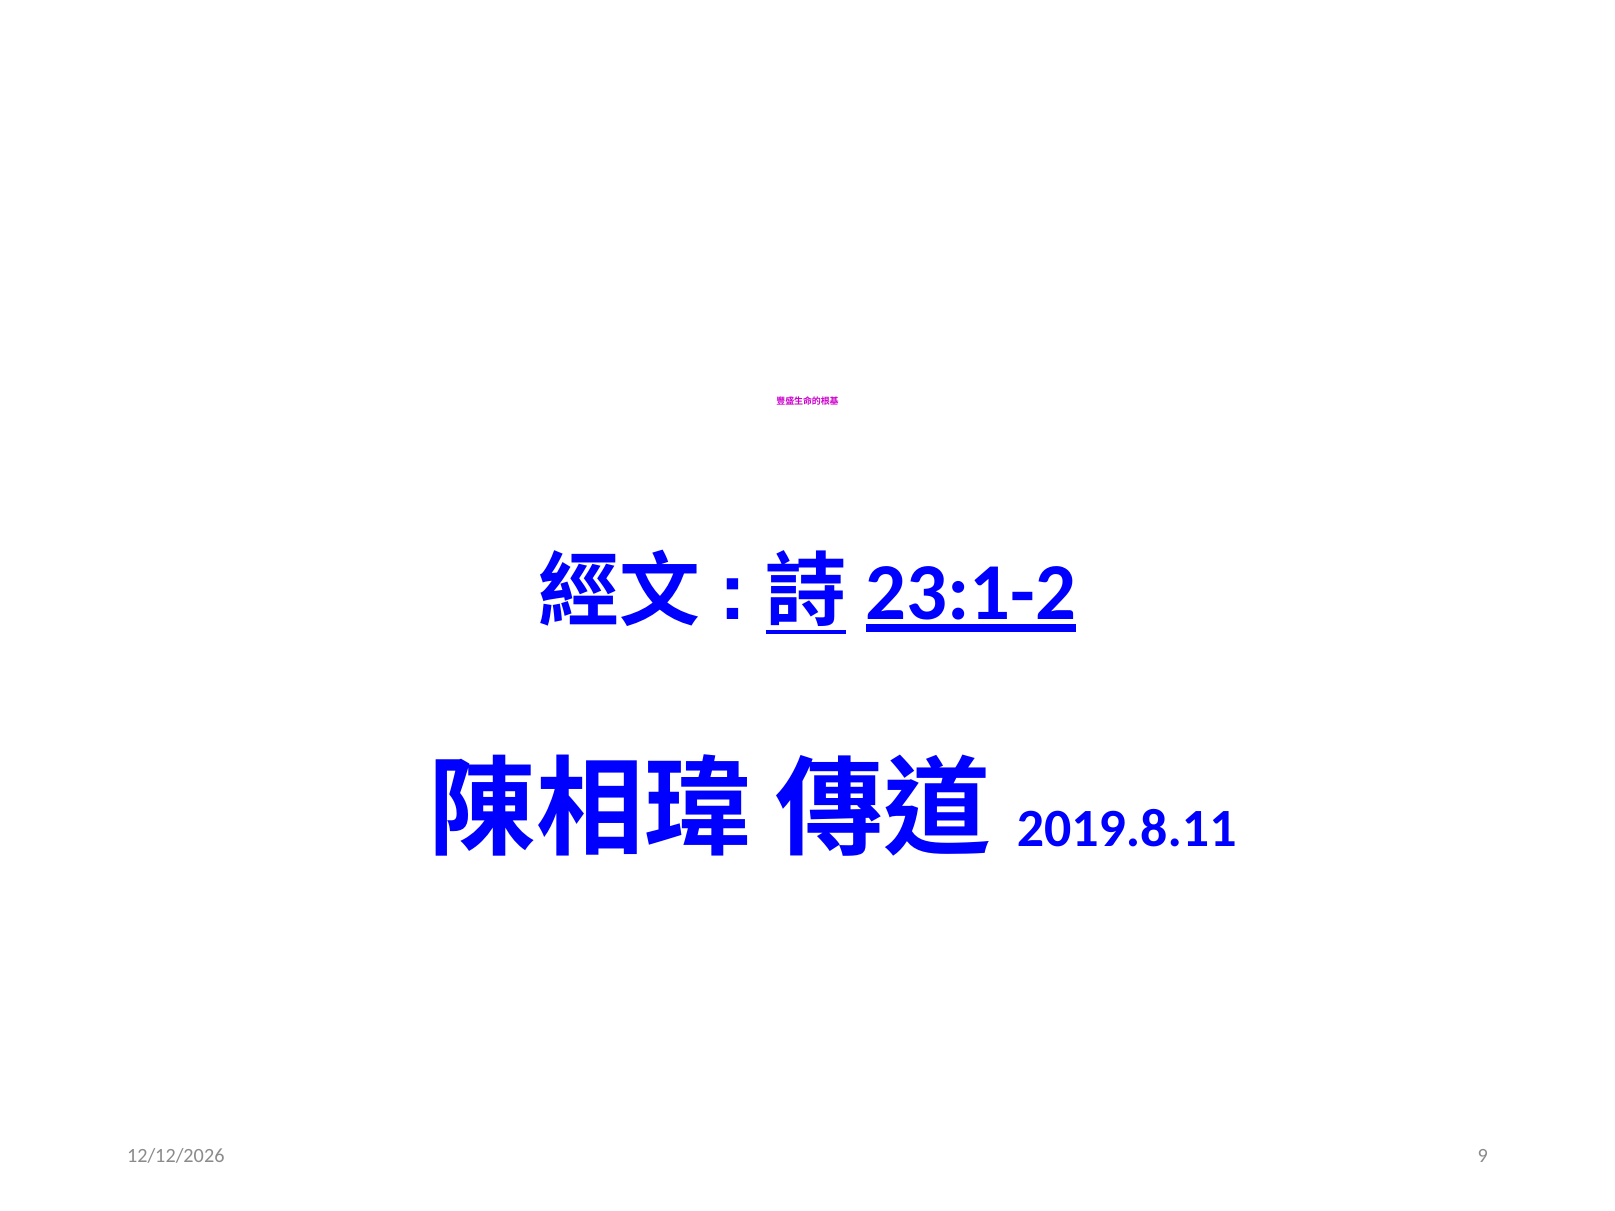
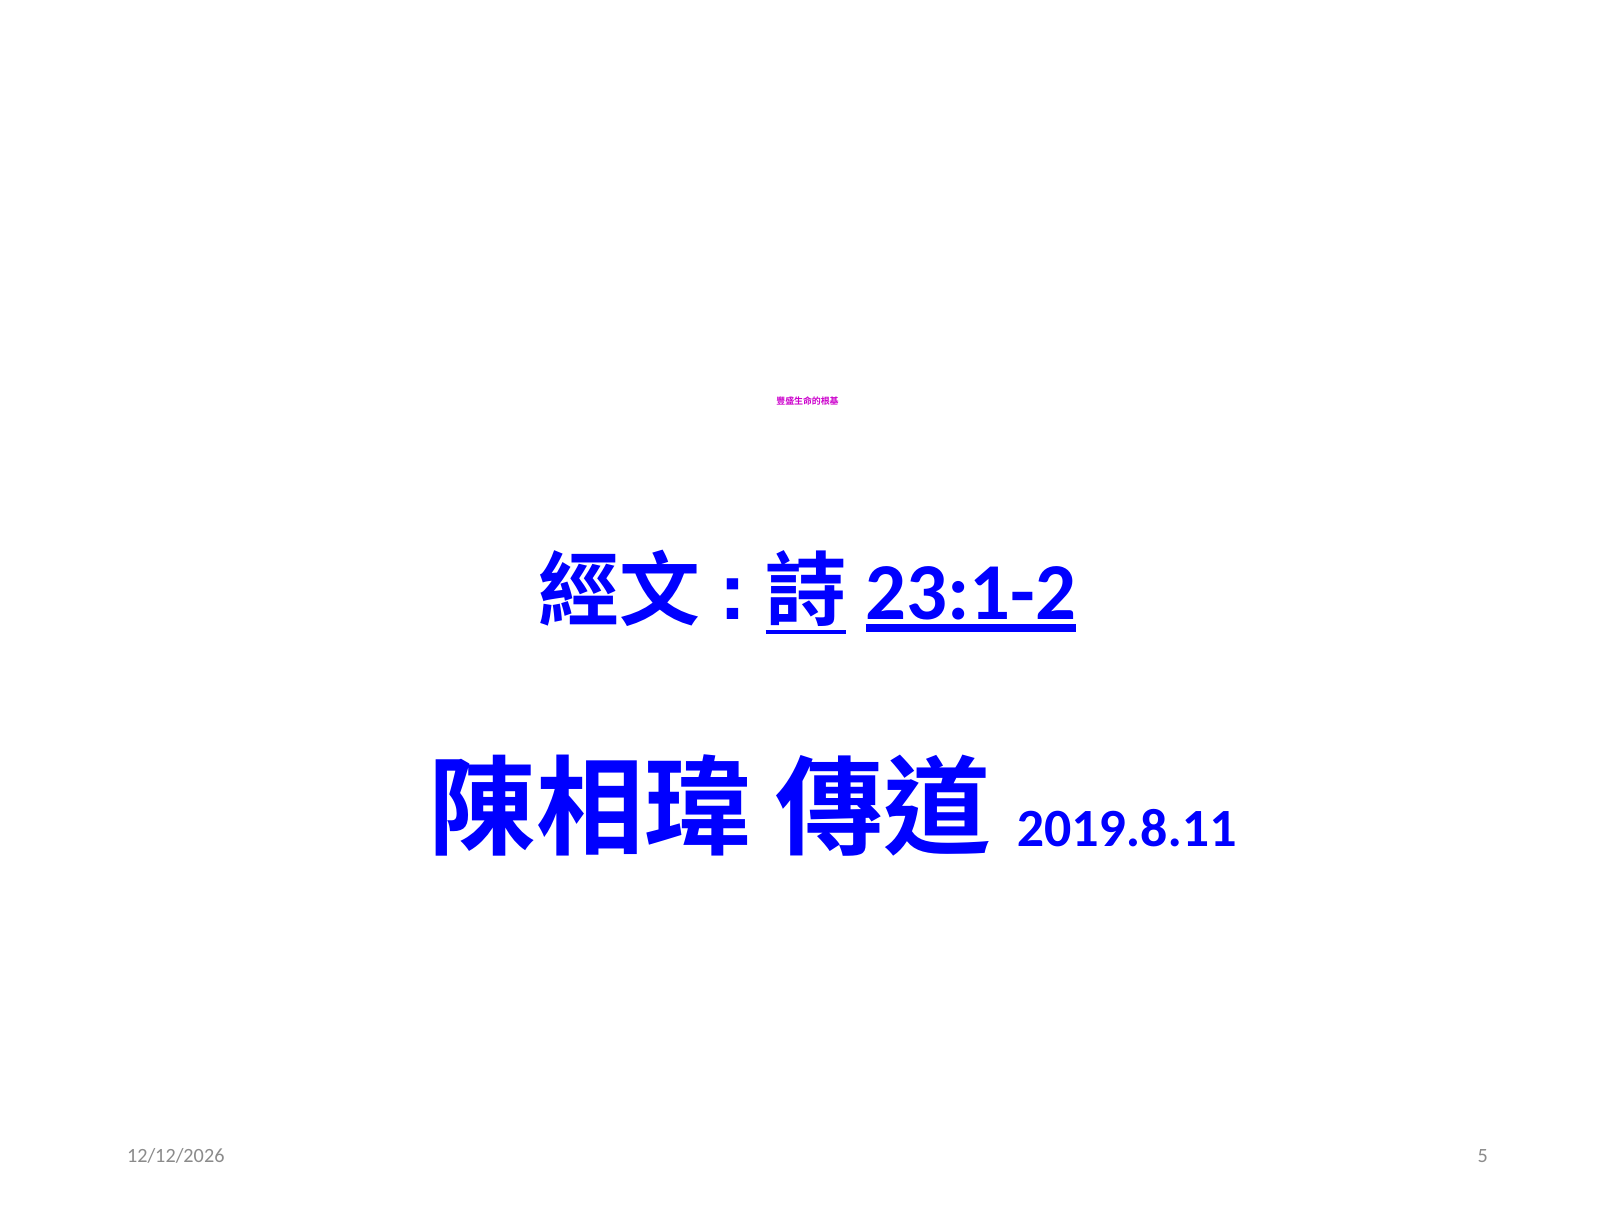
9: 9 -> 5
